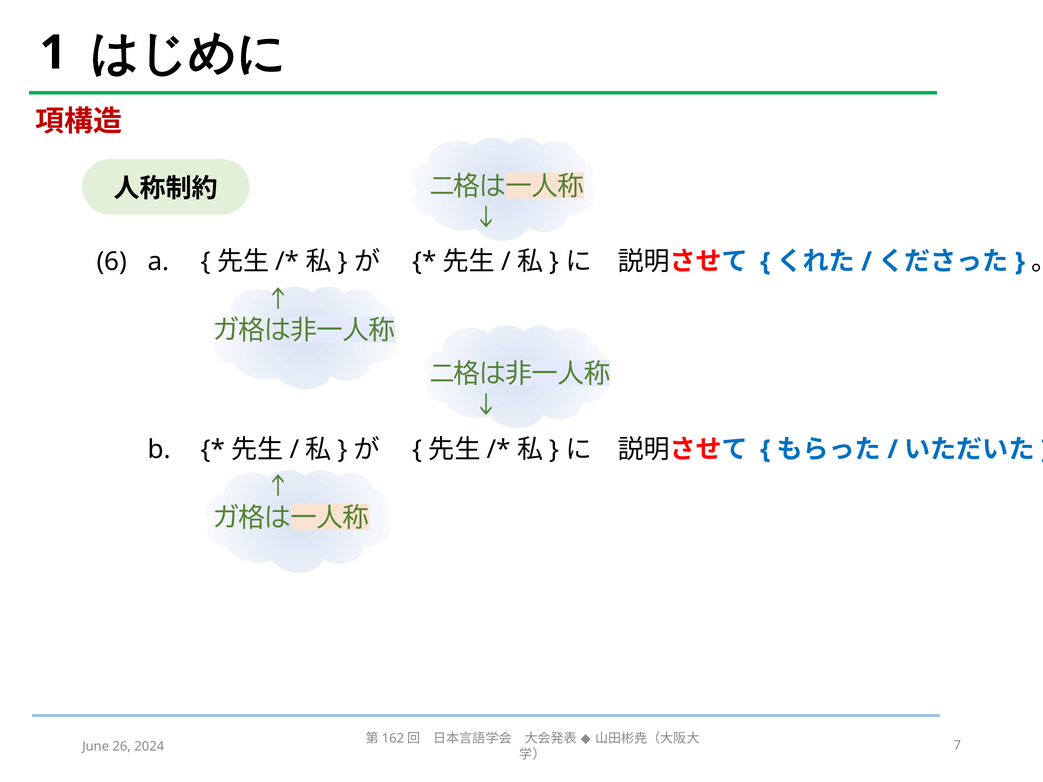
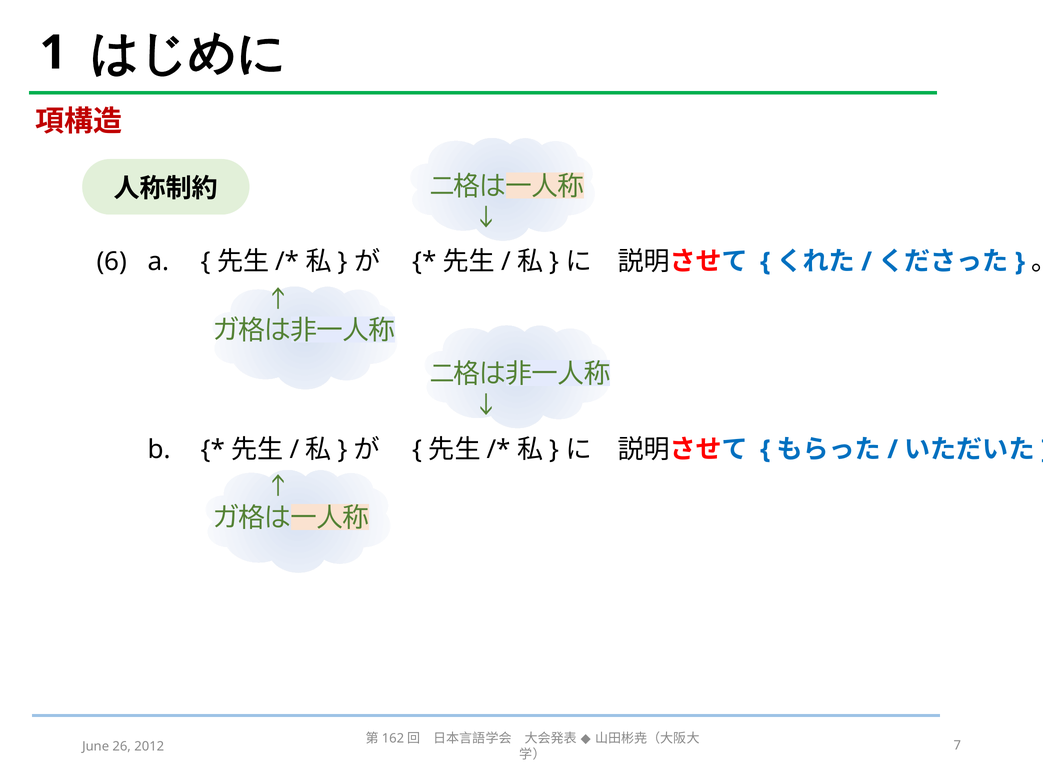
2024: 2024 -> 2012
